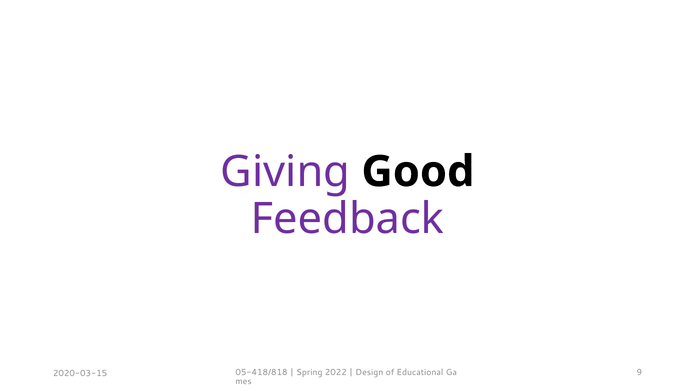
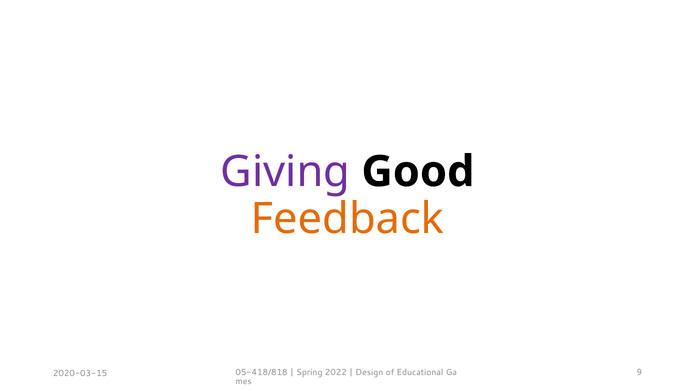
Feedback colour: purple -> orange
